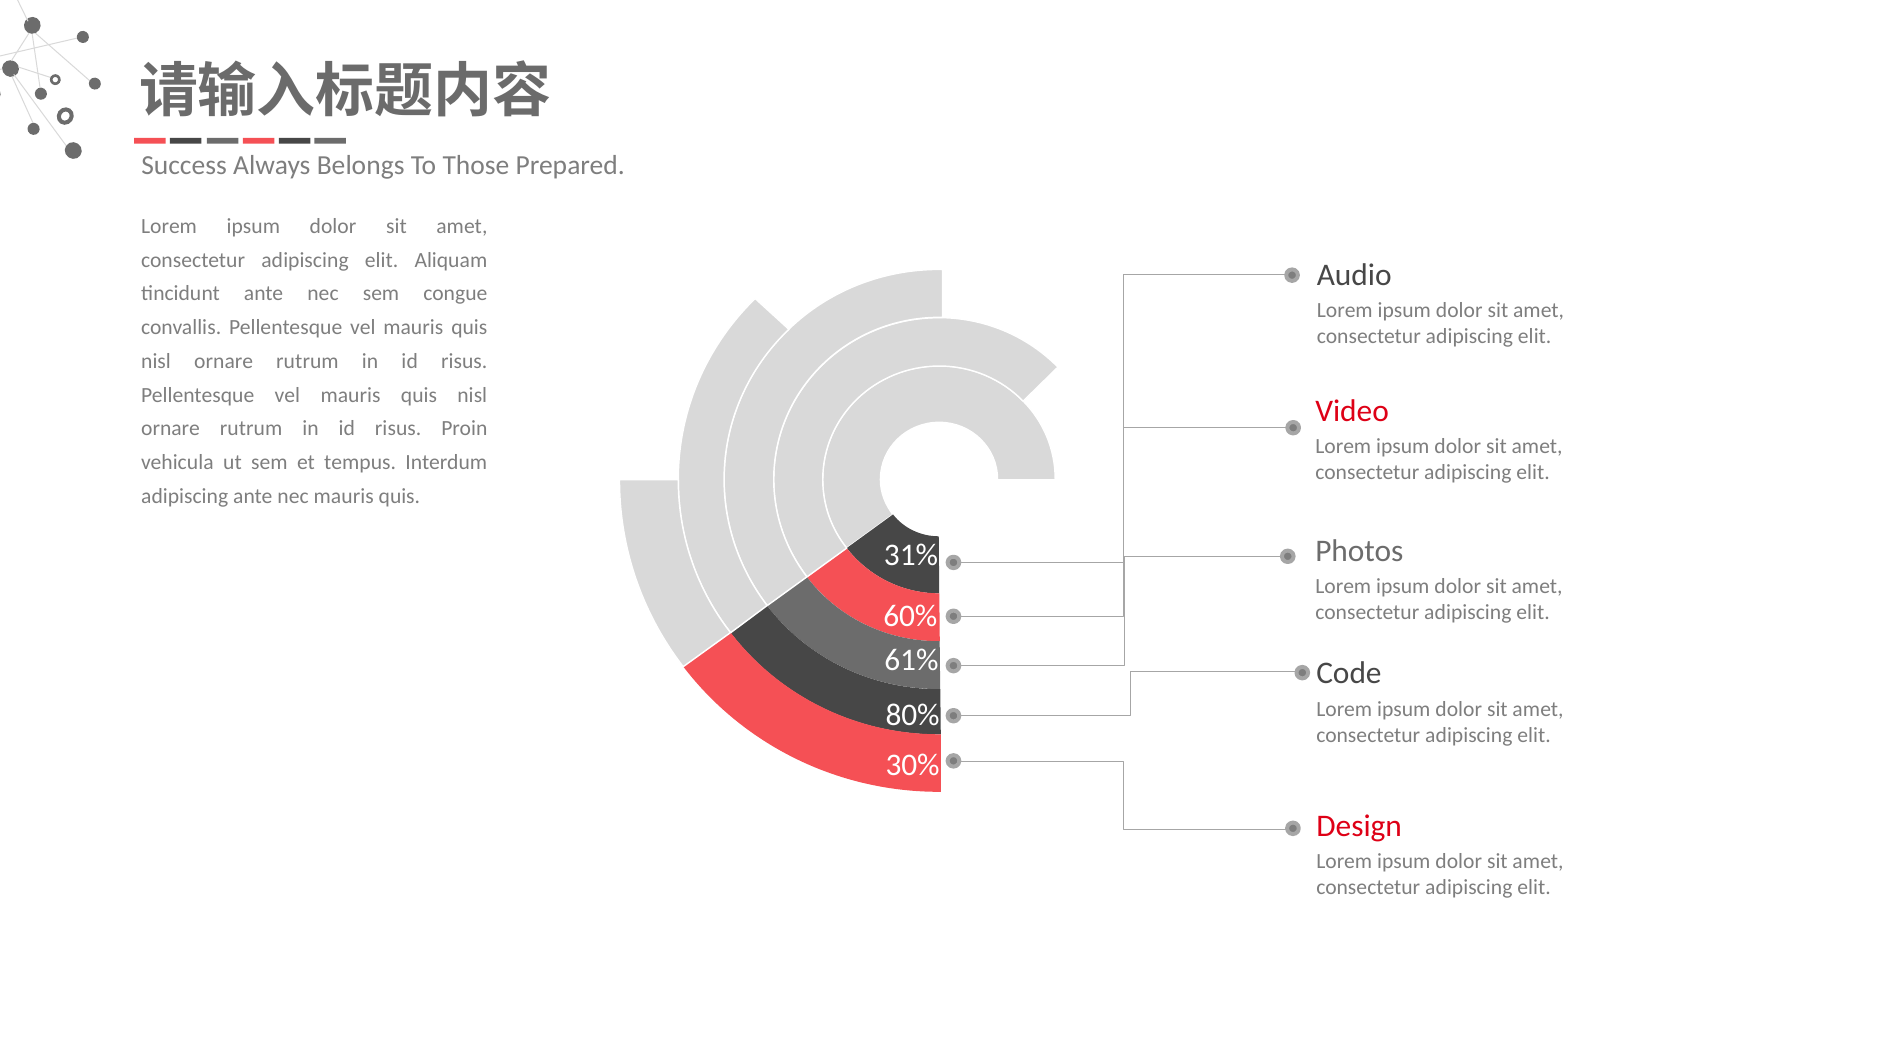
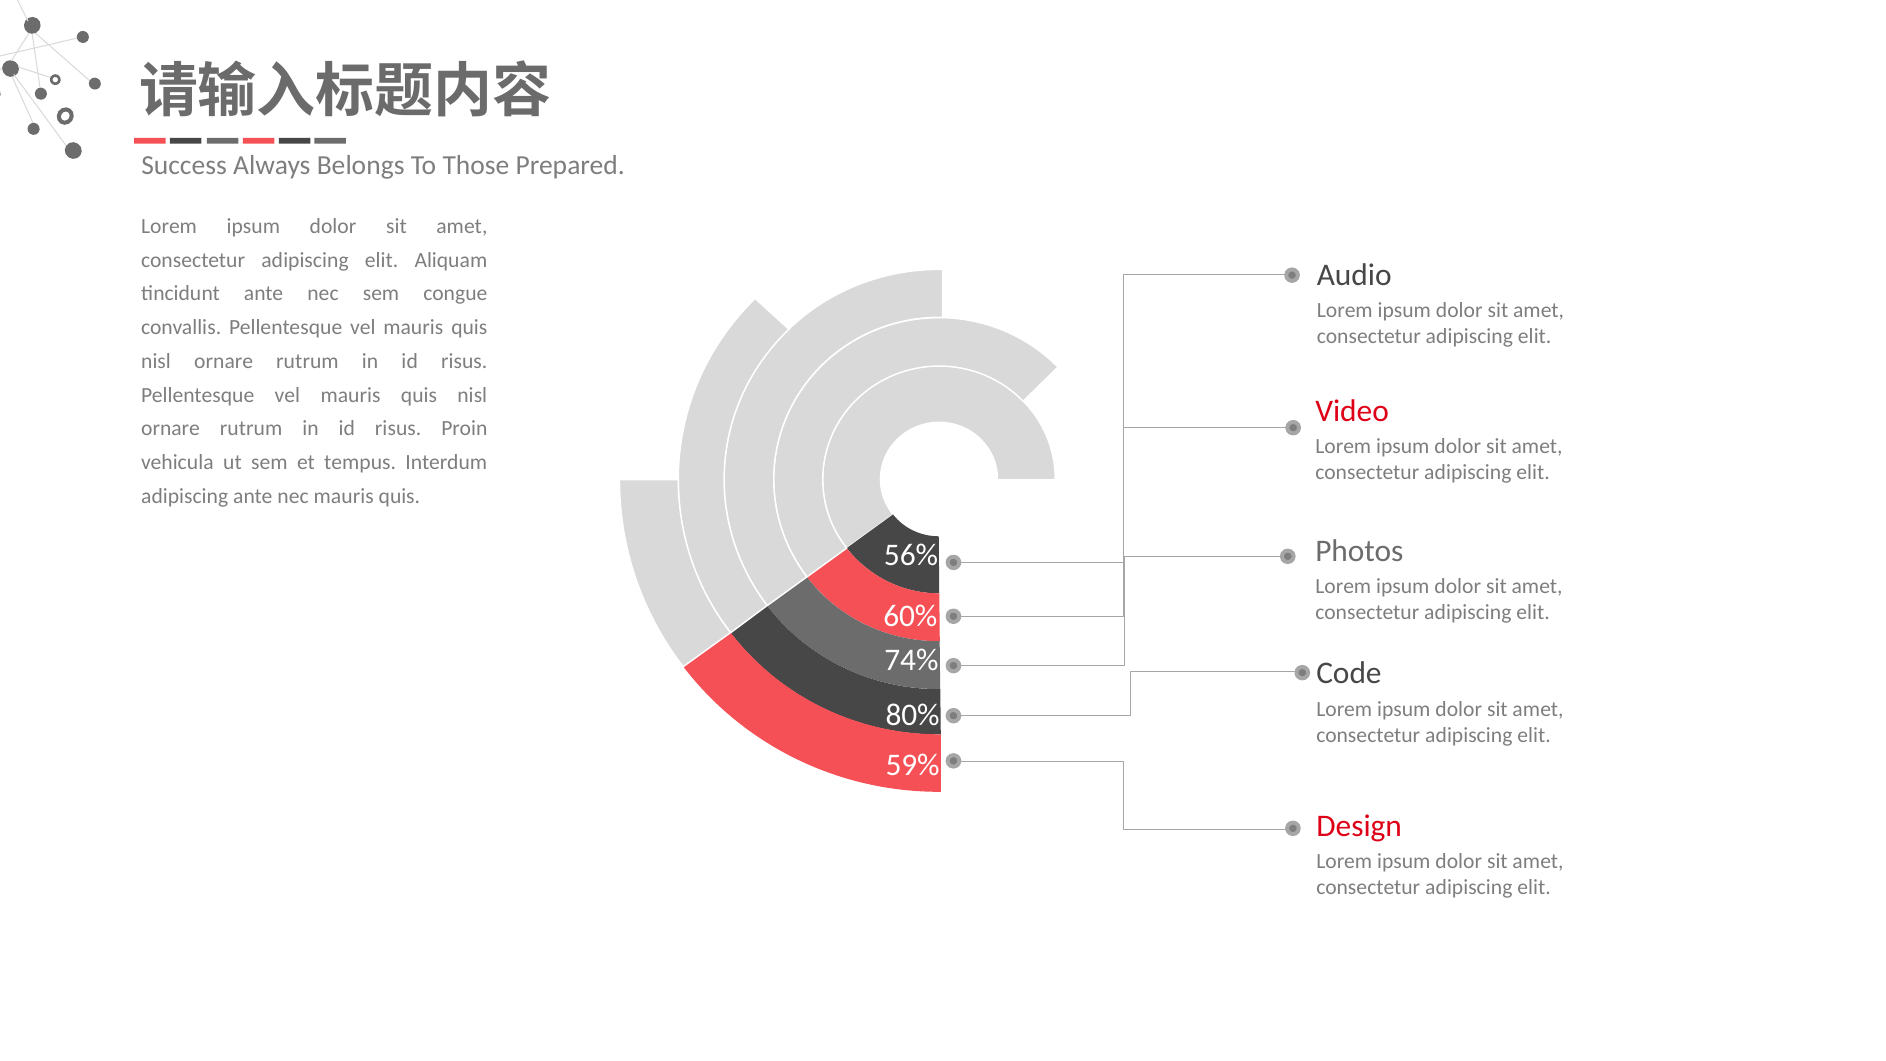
31%: 31% -> 56%
61%: 61% -> 74%
30%: 30% -> 59%
